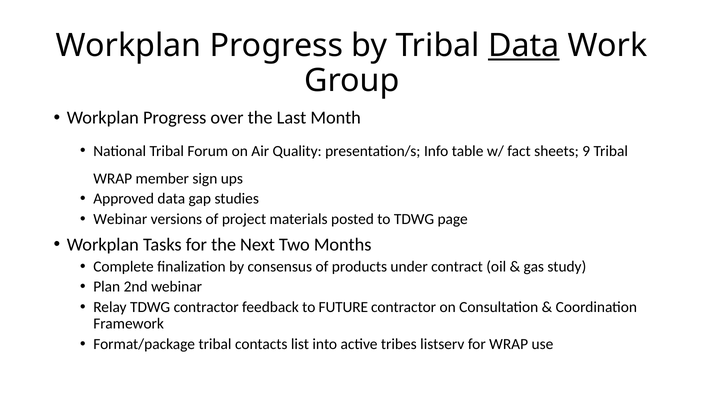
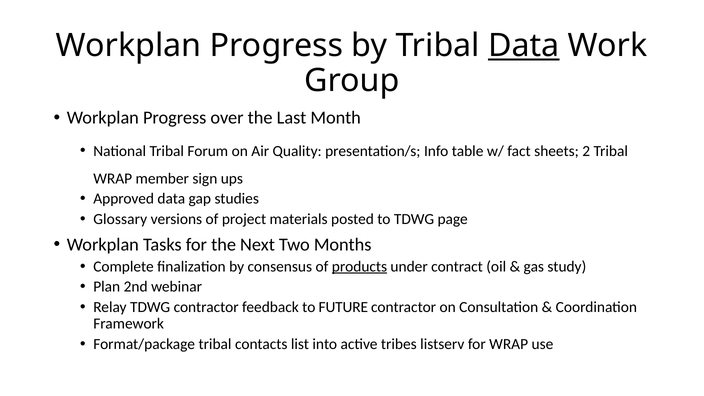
9: 9 -> 2
Webinar at (120, 219): Webinar -> Glossary
products underline: none -> present
